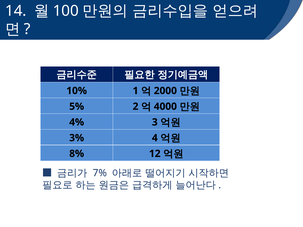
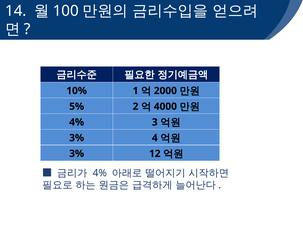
8% at (77, 154): 8% -> 3%
7% at (100, 173): 7% -> 4%
